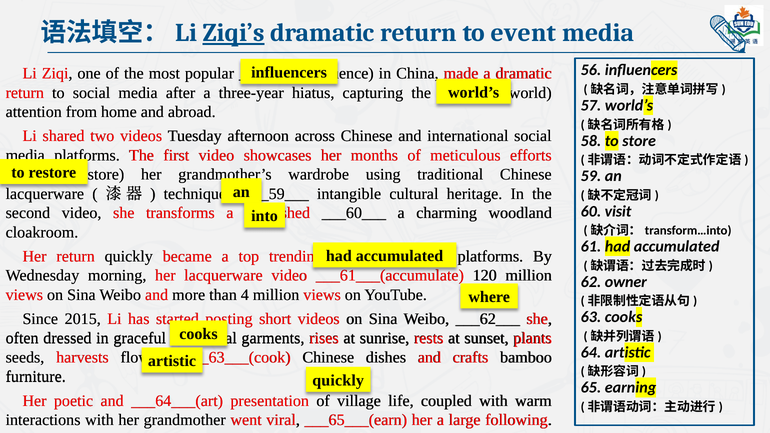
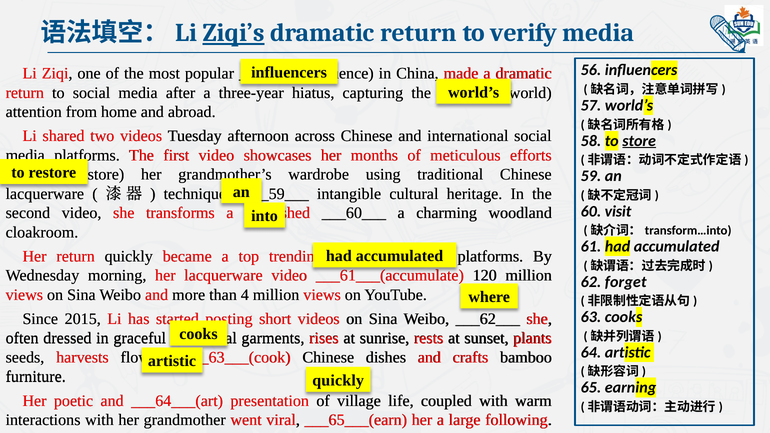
event: event -> verify
store underline: none -> present
owner: owner -> forget
